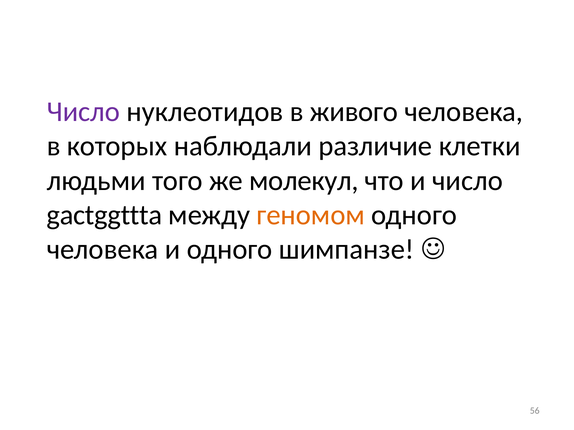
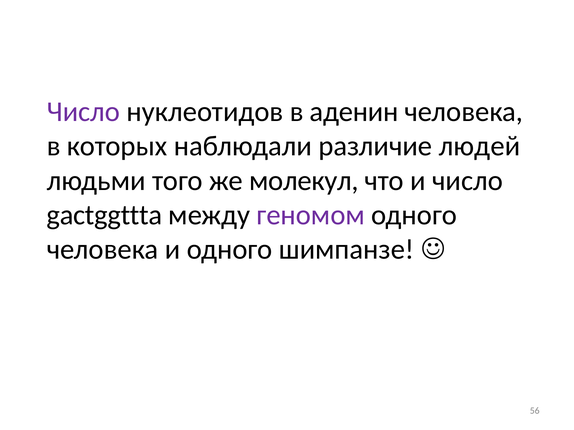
живого: живого -> аденин
клетки: клетки -> людей
геномом colour: orange -> purple
